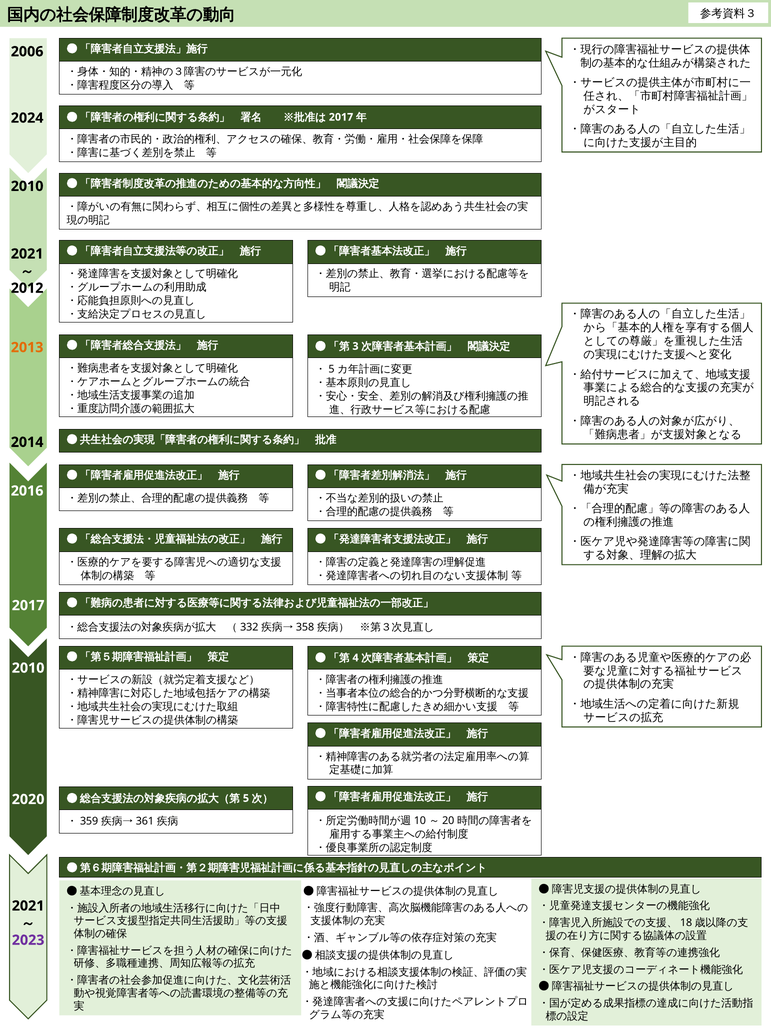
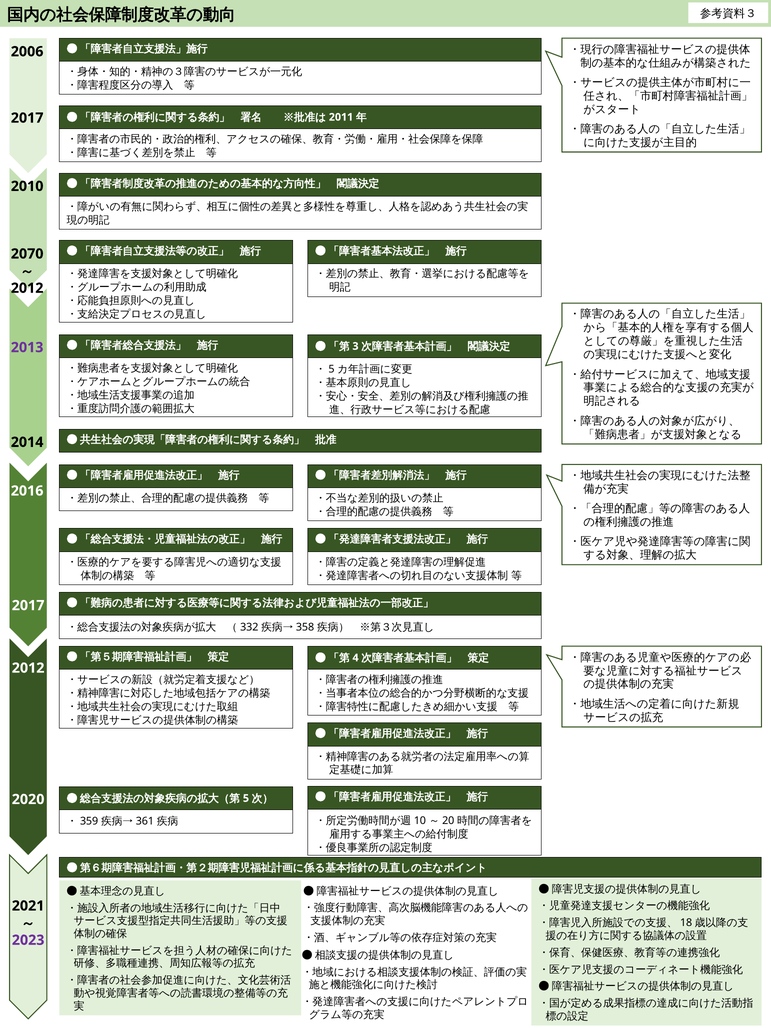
2017 at (341, 117): 2017 -> 2011
2024 at (27, 118): 2024 -> 2017
2021 at (27, 254): 2021 -> 2070
2013 colour: orange -> purple
2010 at (28, 668): 2010 -> 2012
